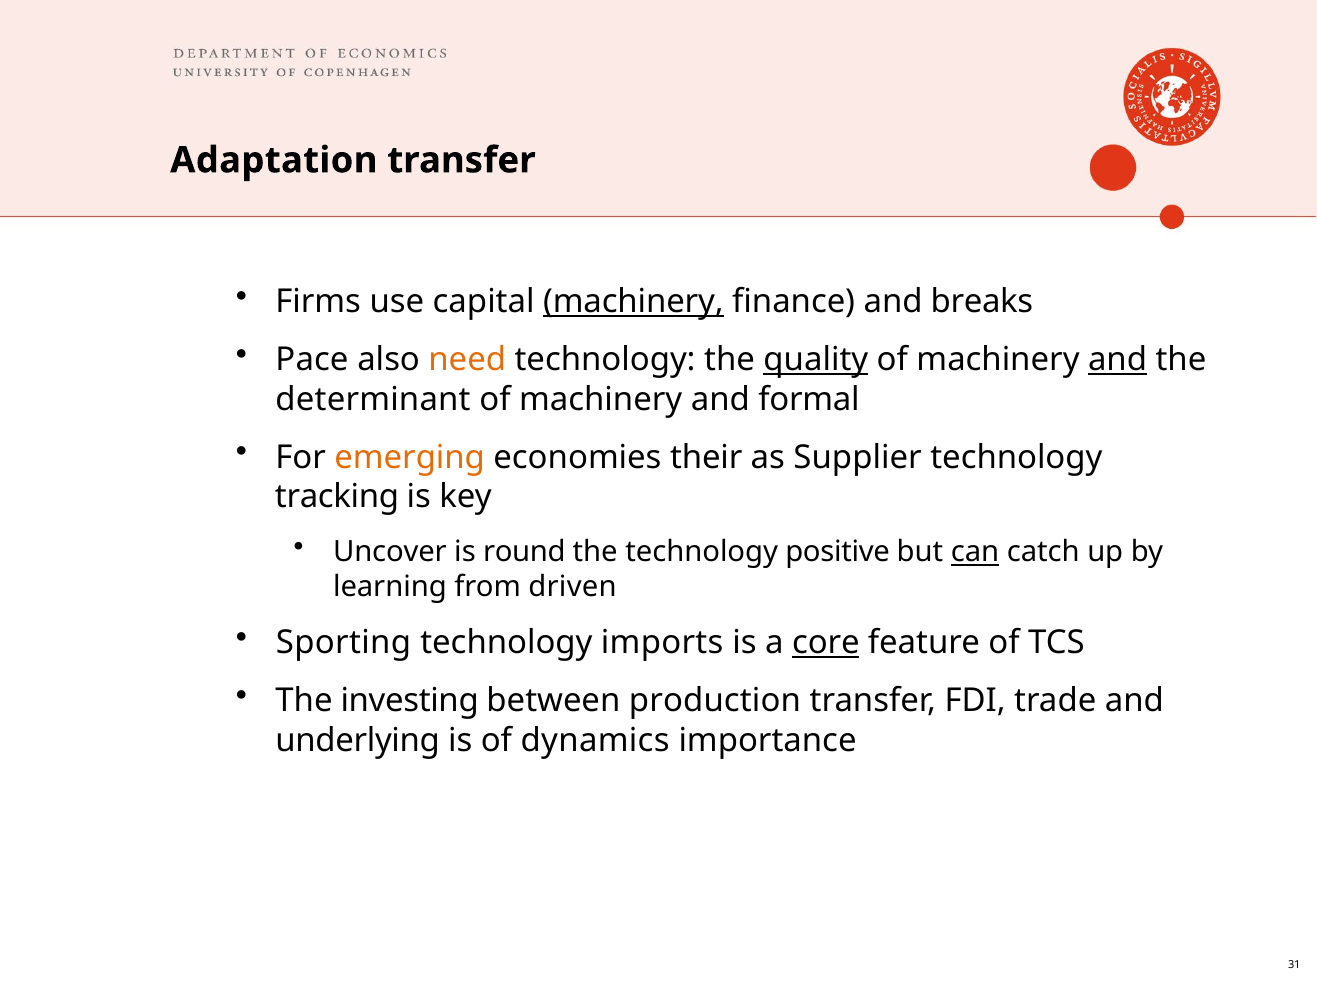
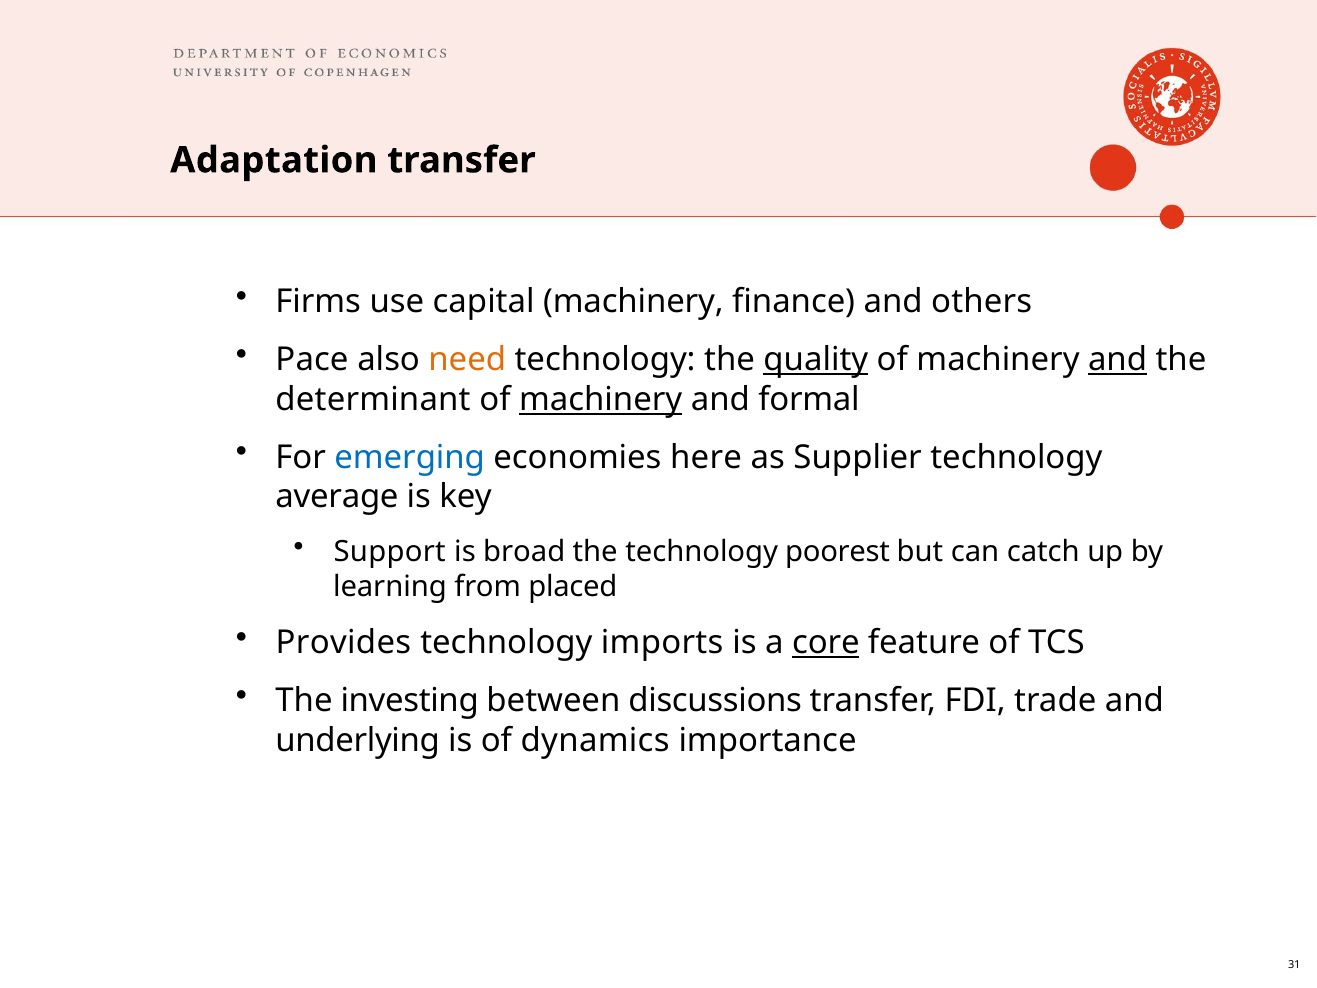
machinery at (633, 302) underline: present -> none
breaks: breaks -> others
machinery at (601, 399) underline: none -> present
emerging colour: orange -> blue
their: their -> here
tracking: tracking -> average
Uncover: Uncover -> Support
round: round -> broad
positive: positive -> poorest
can underline: present -> none
driven: driven -> placed
Sporting: Sporting -> Provides
production: production -> discussions
